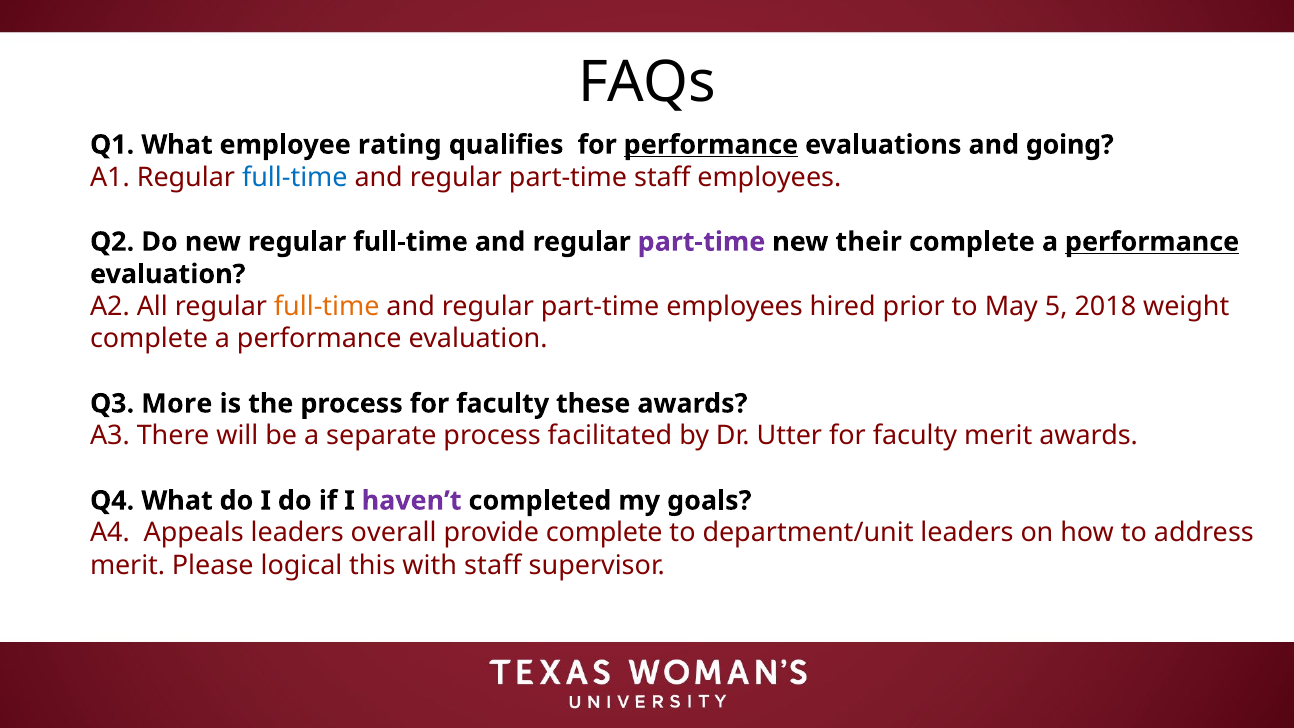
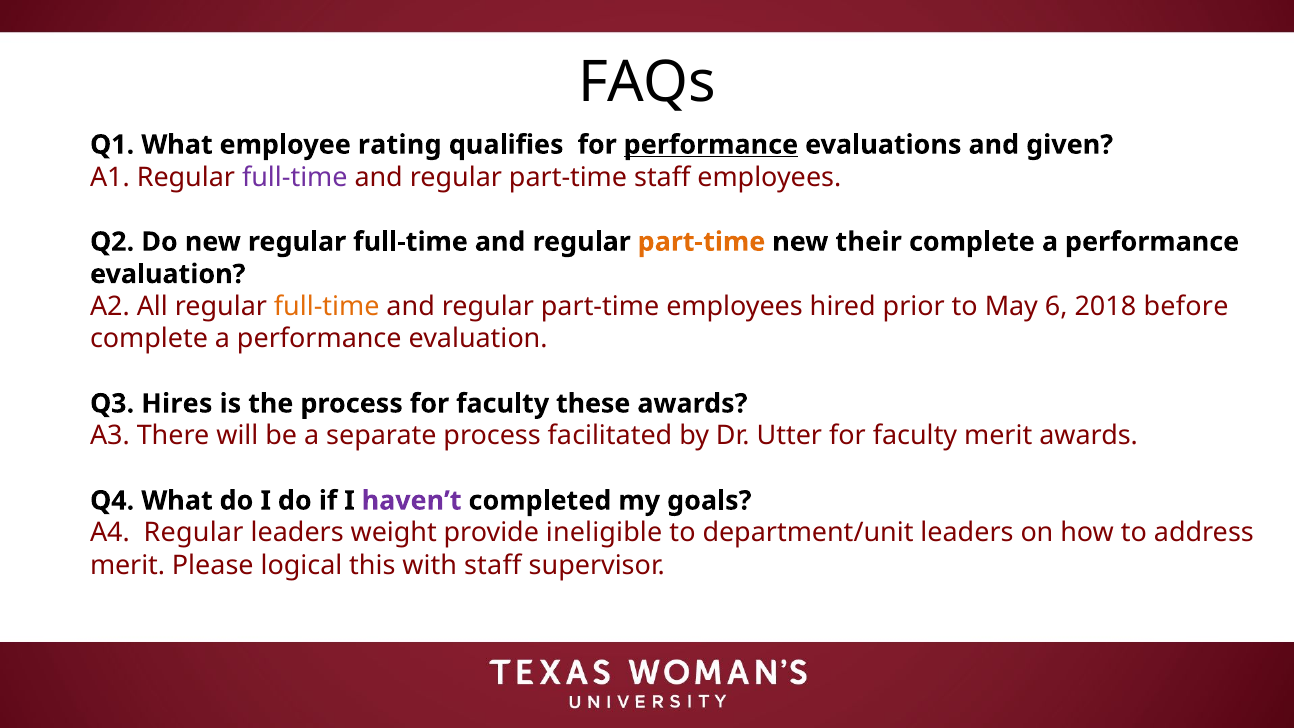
going: going -> given
full-time at (295, 177) colour: blue -> purple
part-time at (701, 242) colour: purple -> orange
performance at (1152, 242) underline: present -> none
5: 5 -> 6
weight: weight -> before
More: More -> Hires
A4 Appeals: Appeals -> Regular
overall: overall -> weight
provide complete: complete -> ineligible
